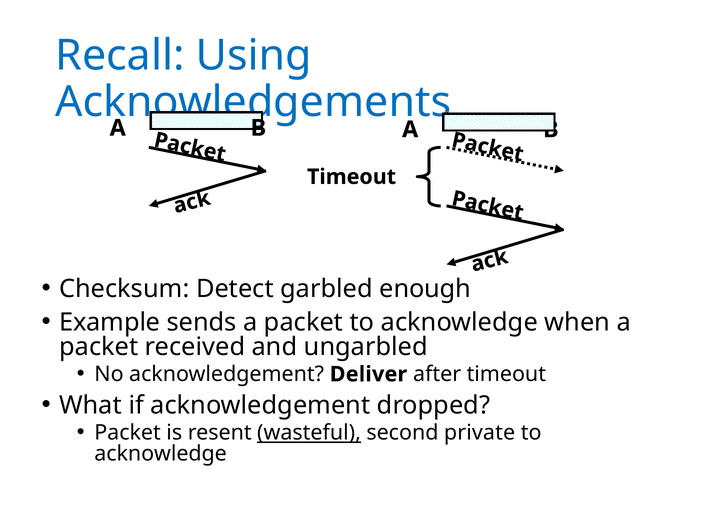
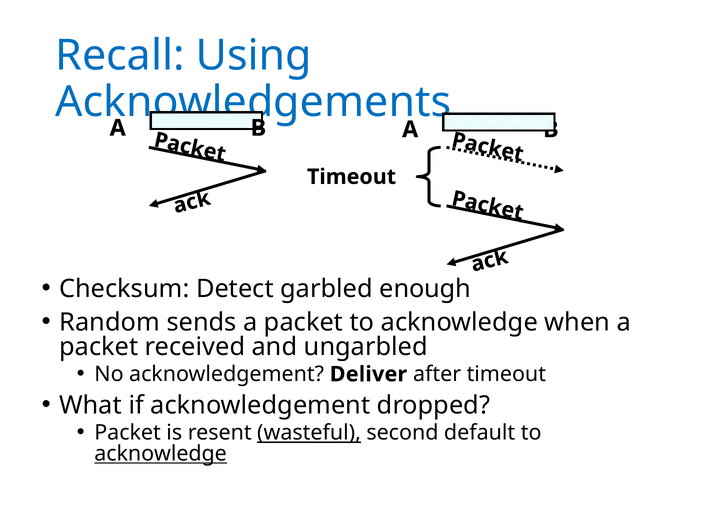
Example: Example -> Random
private: private -> default
acknowledge at (161, 454) underline: none -> present
